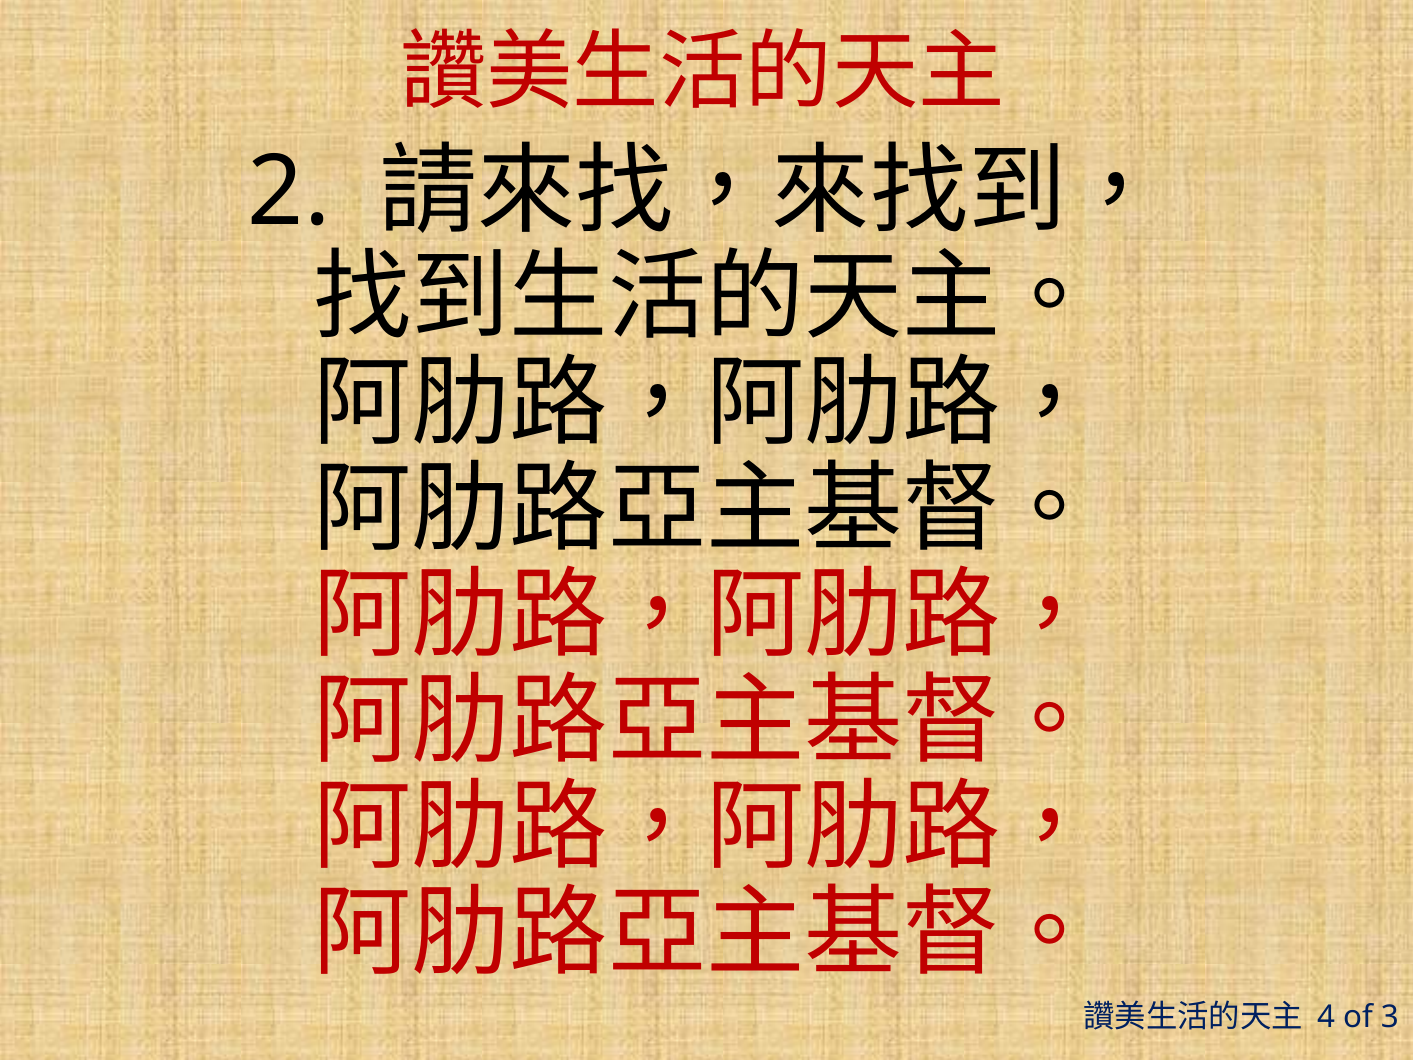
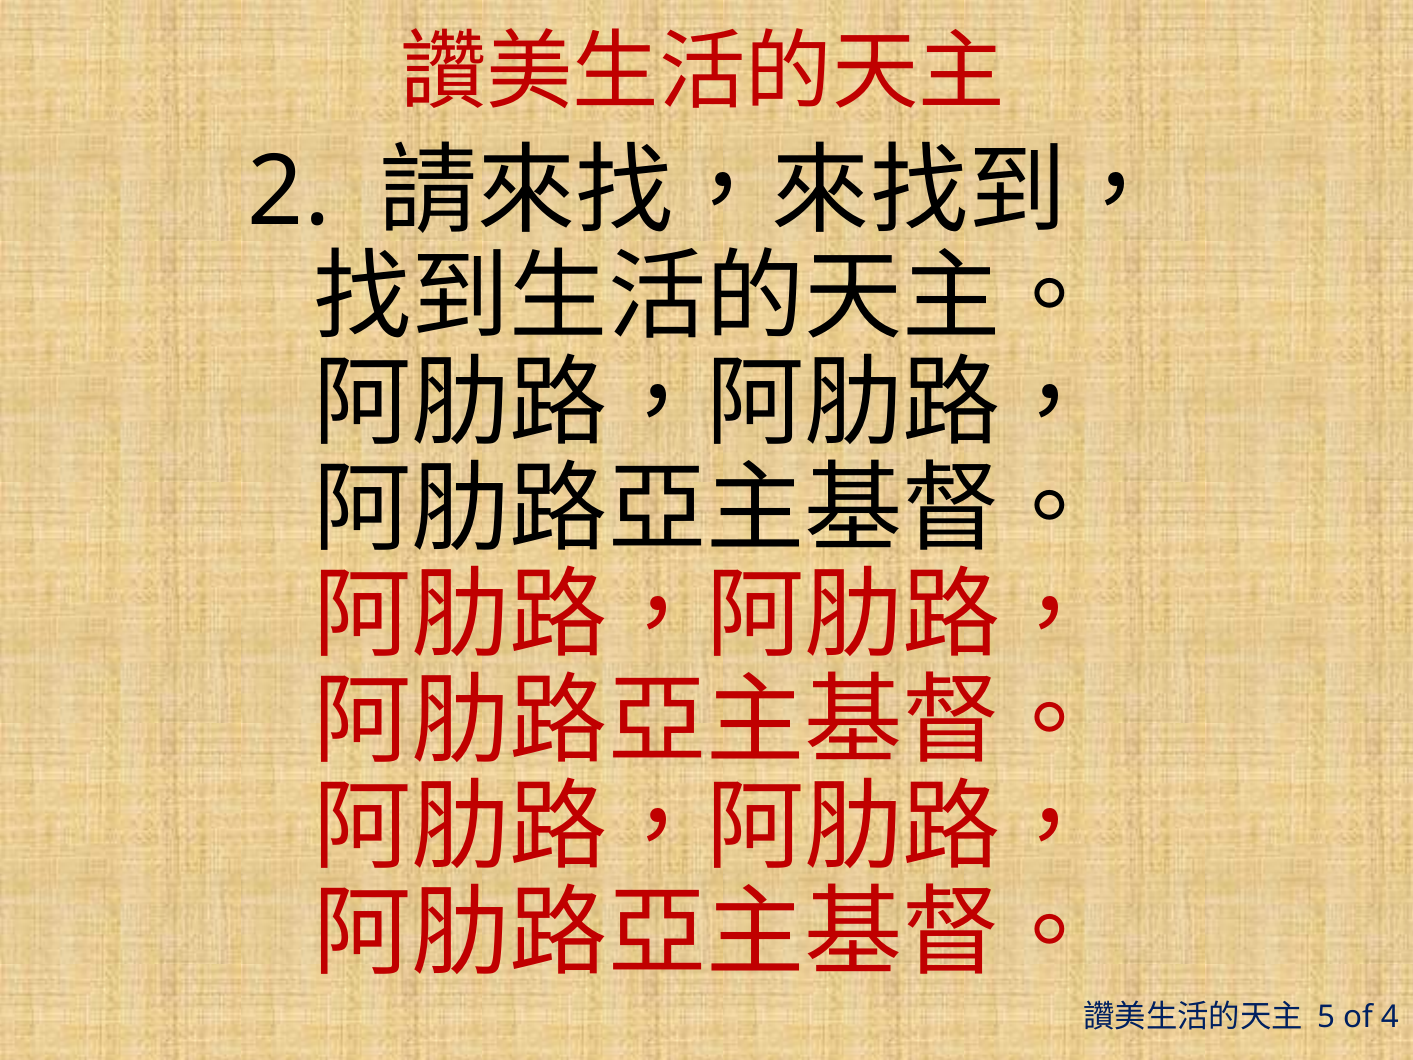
4: 4 -> 5
3: 3 -> 4
